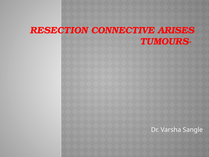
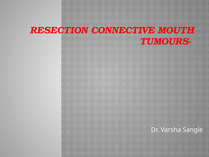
ARISES: ARISES -> MOUTH
